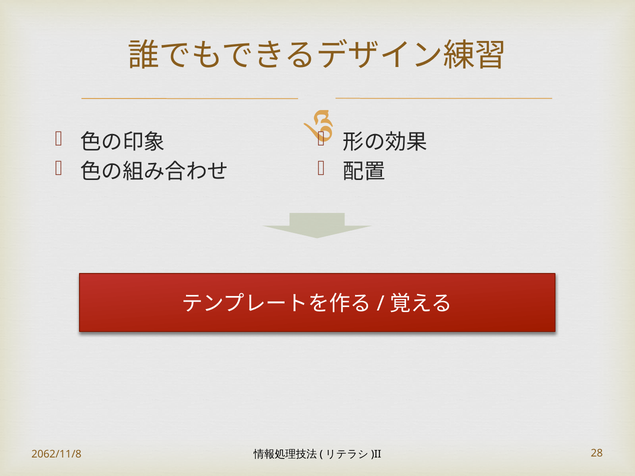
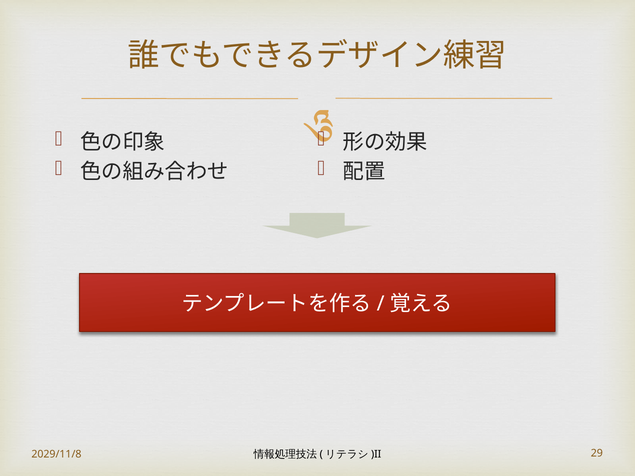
2062/11/8: 2062/11/8 -> 2029/11/8
28: 28 -> 29
